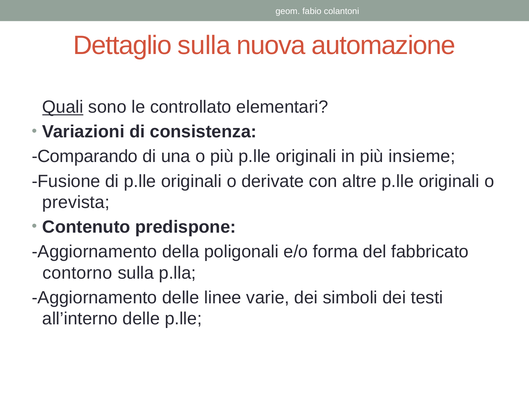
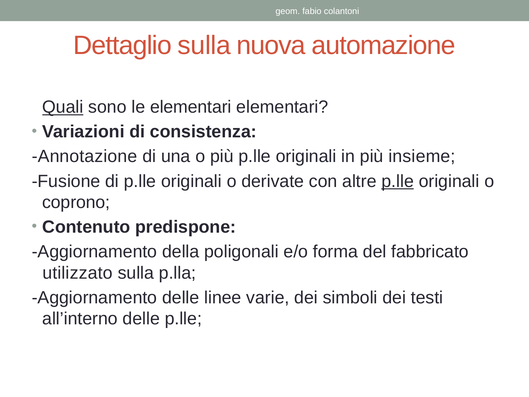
le controllato: controllato -> elementari
Comparando: Comparando -> Annotazione
p.lle at (398, 181) underline: none -> present
prevista: prevista -> coprono
contorno: contorno -> utilizzato
